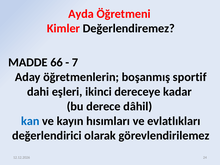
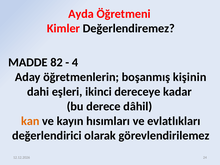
66: 66 -> 82
7: 7 -> 4
sportif: sportif -> kişinin
kan colour: blue -> orange
